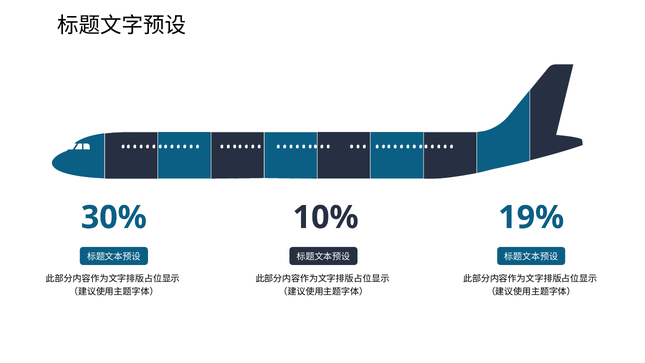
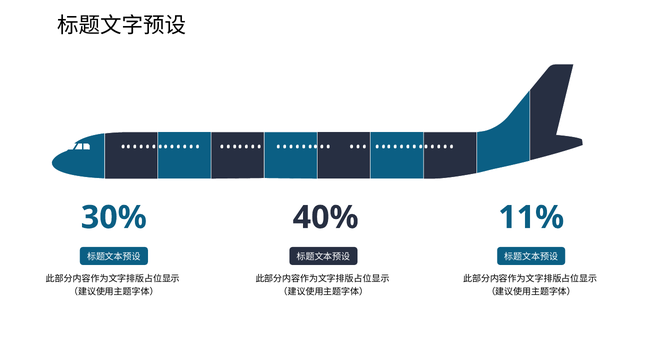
10%: 10% -> 40%
19%: 19% -> 11%
